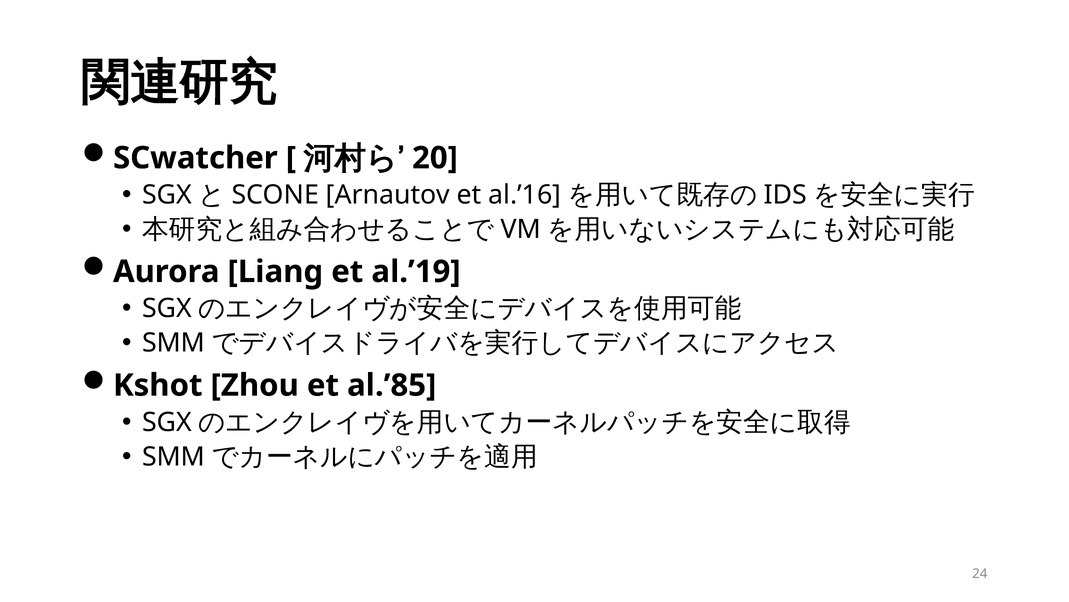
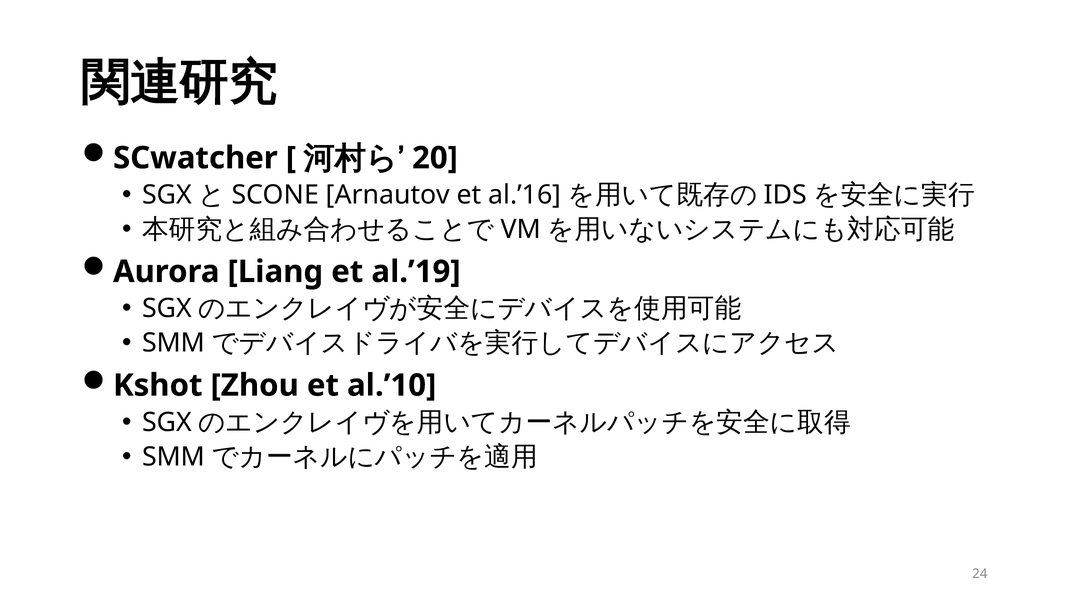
al.’85: al.’85 -> al.’10
